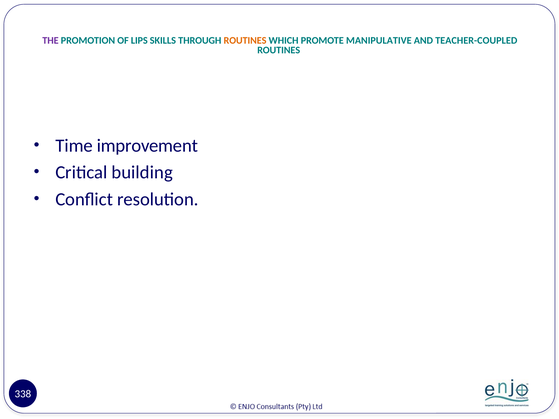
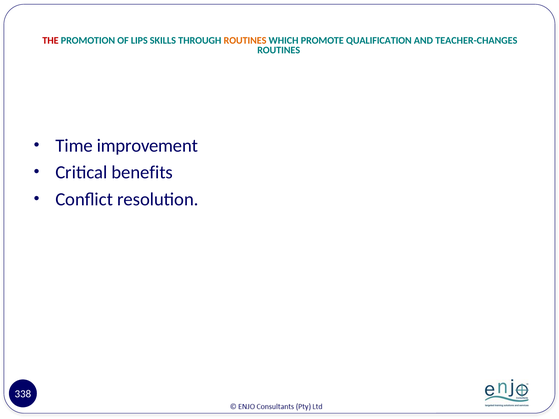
THE colour: purple -> red
MANIPULATIVE: MANIPULATIVE -> QUALIFICATION
TEACHER-COUPLED: TEACHER-COUPLED -> TEACHER-CHANGES
building: building -> benefits
